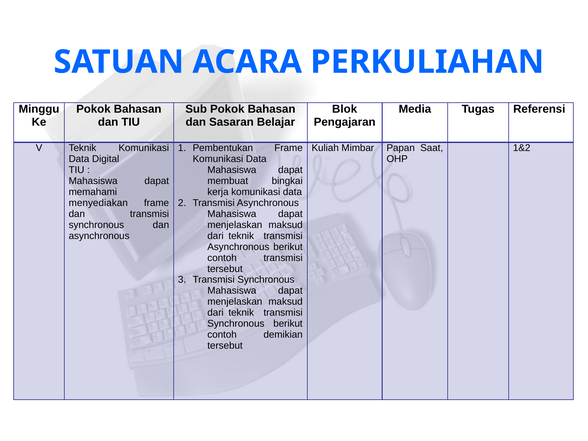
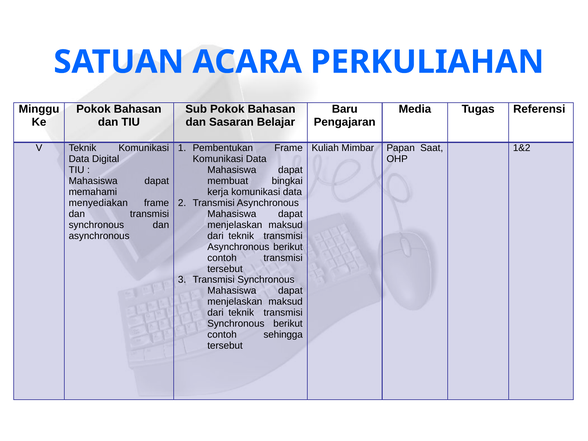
Blok: Blok -> Baru
demikian: demikian -> sehingga
